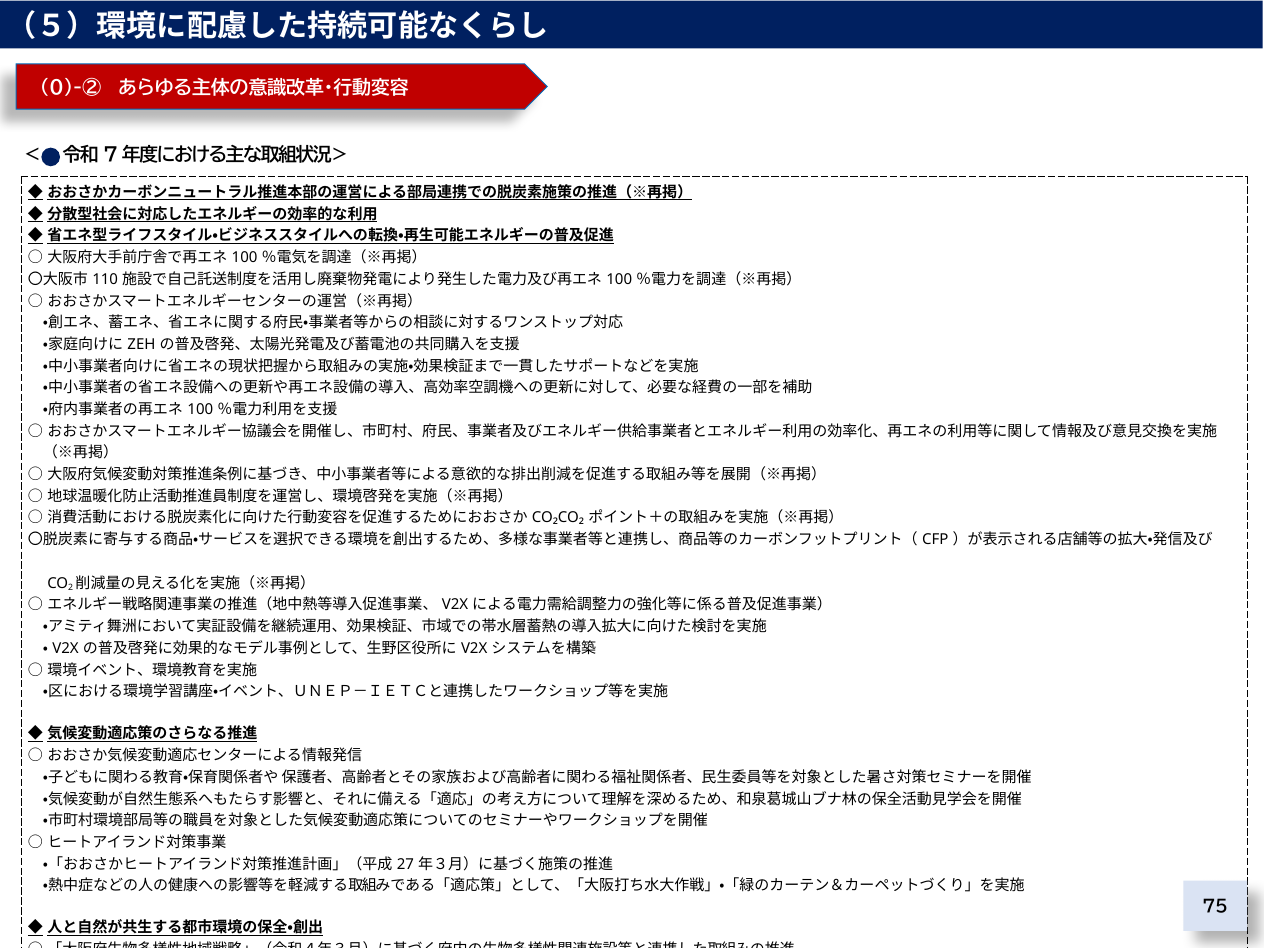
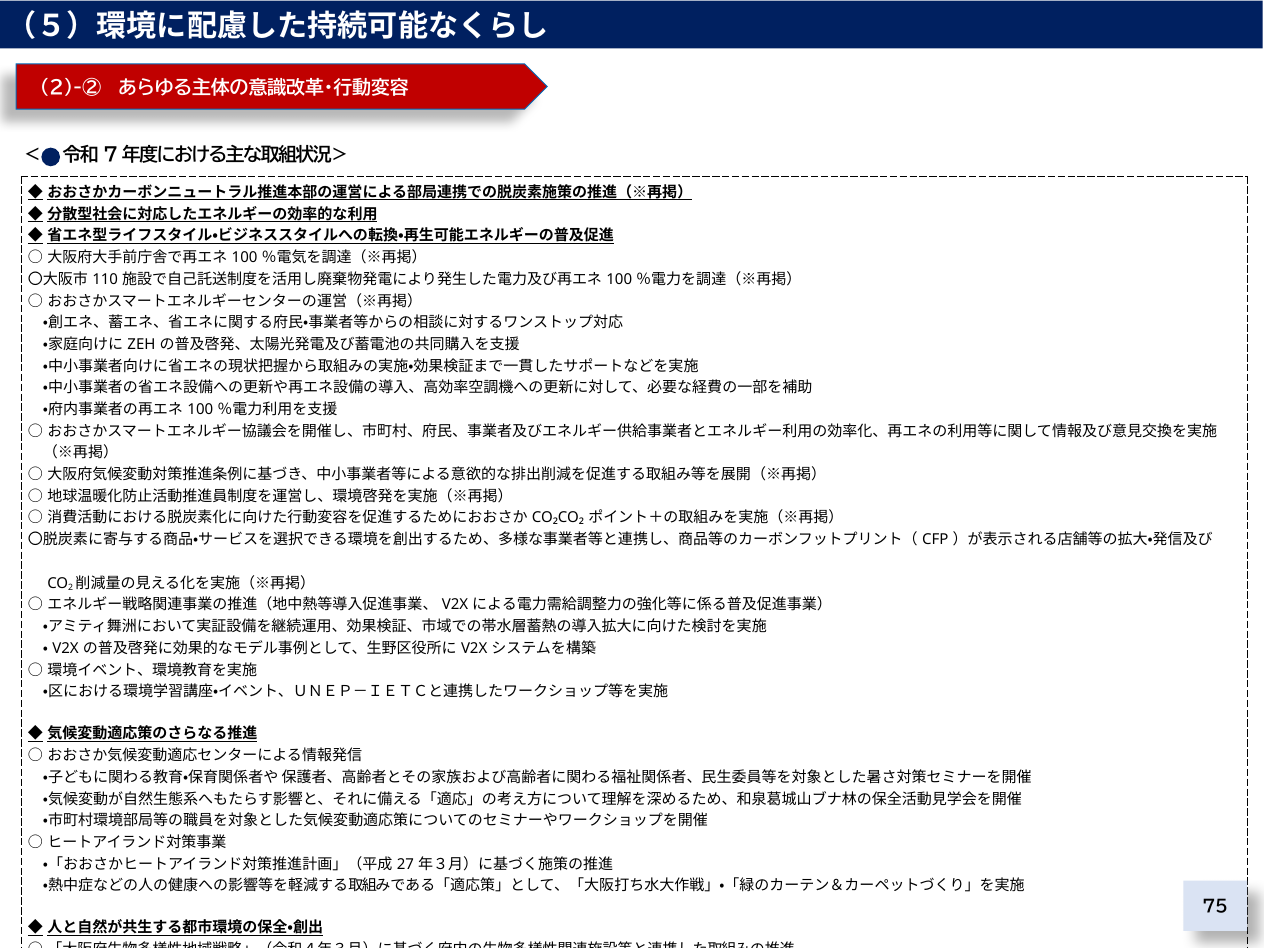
0)-②: 0)-② -> 2)-②
